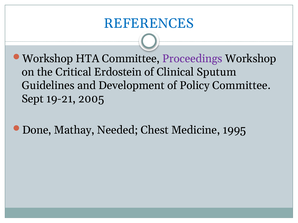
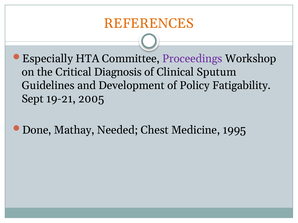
REFERENCES colour: blue -> orange
Workshop at (48, 59): Workshop -> Especially
Erdostein: Erdostein -> Diagnosis
Policy Committee: Committee -> Fatigability
